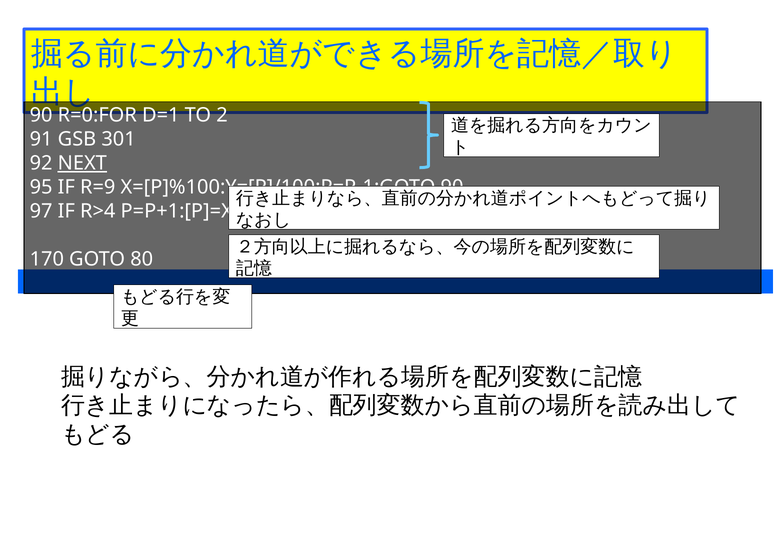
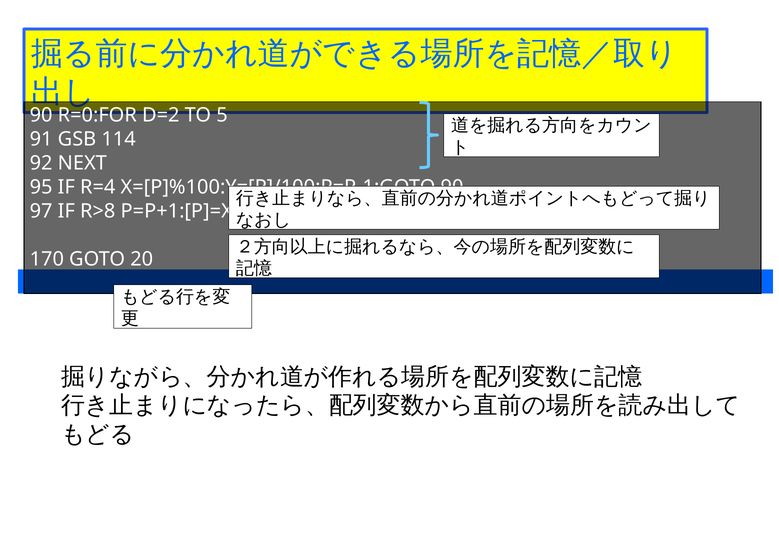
D=1: D=1 -> D=2
2: 2 -> 5
301: 301 -> 114
NEXT underline: present -> none
R=9: R=9 -> R=4
R>4: R>4 -> R>8
80: 80 -> 20
